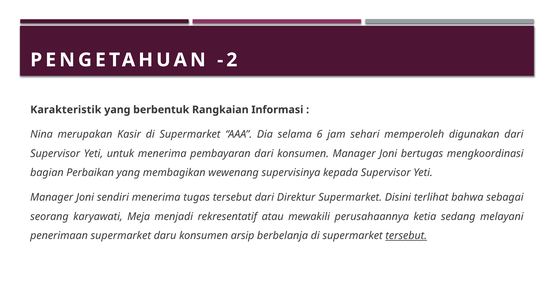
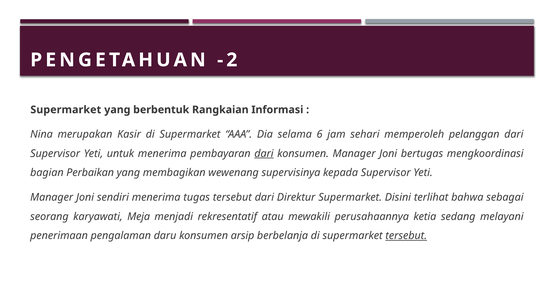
Karakteristik at (66, 110): Karakteristik -> Supermarket
digunakan: digunakan -> pelanggan
dari at (264, 153) underline: none -> present
penerimaan supermarket: supermarket -> pengalaman
